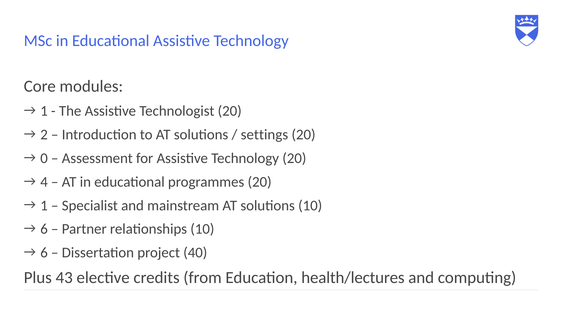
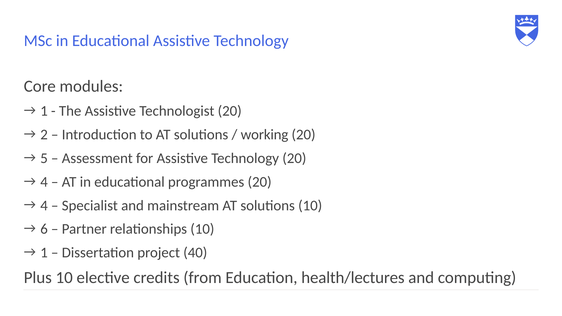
settings: settings -> working
0: 0 -> 5
1 at (44, 206): 1 -> 4
6 at (44, 253): 6 -> 1
Plus 43: 43 -> 10
